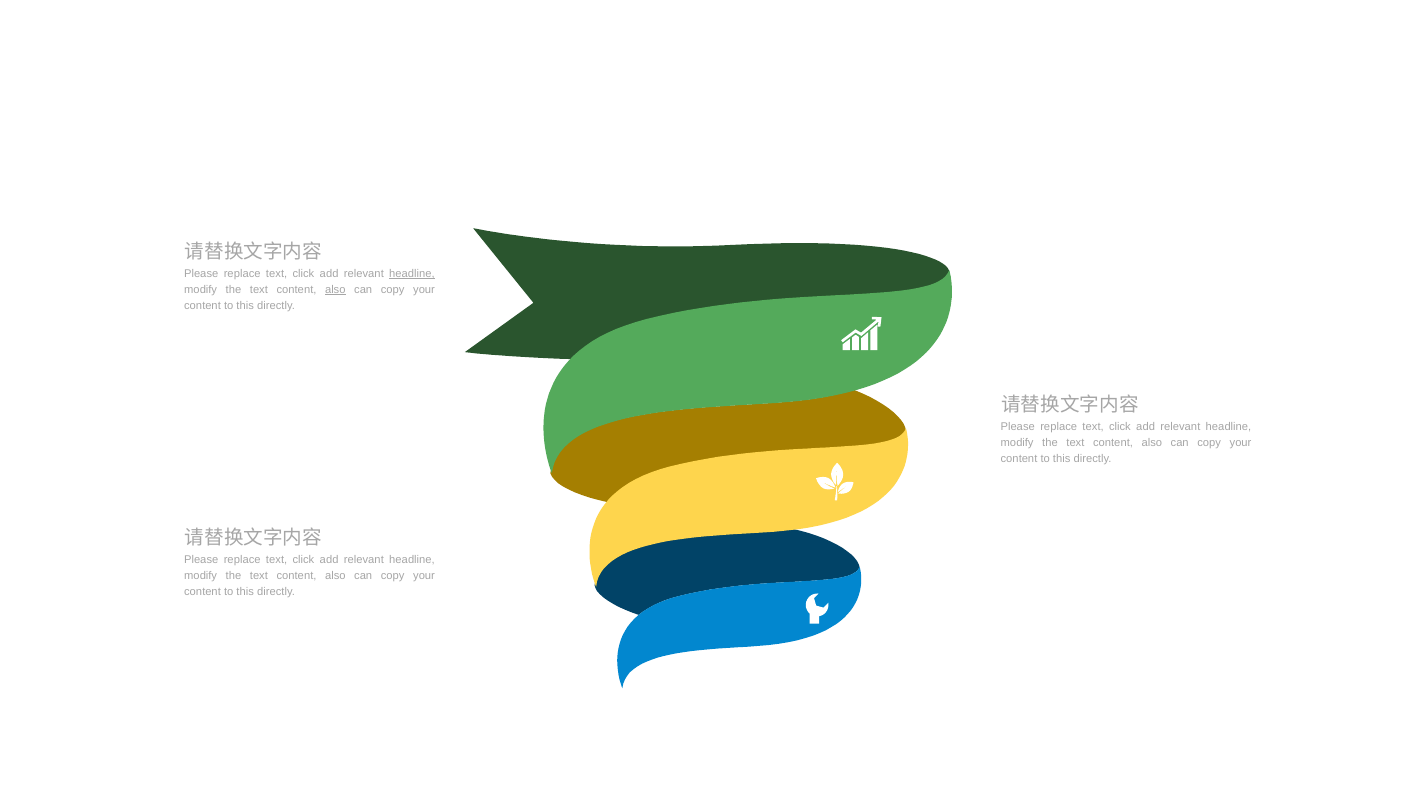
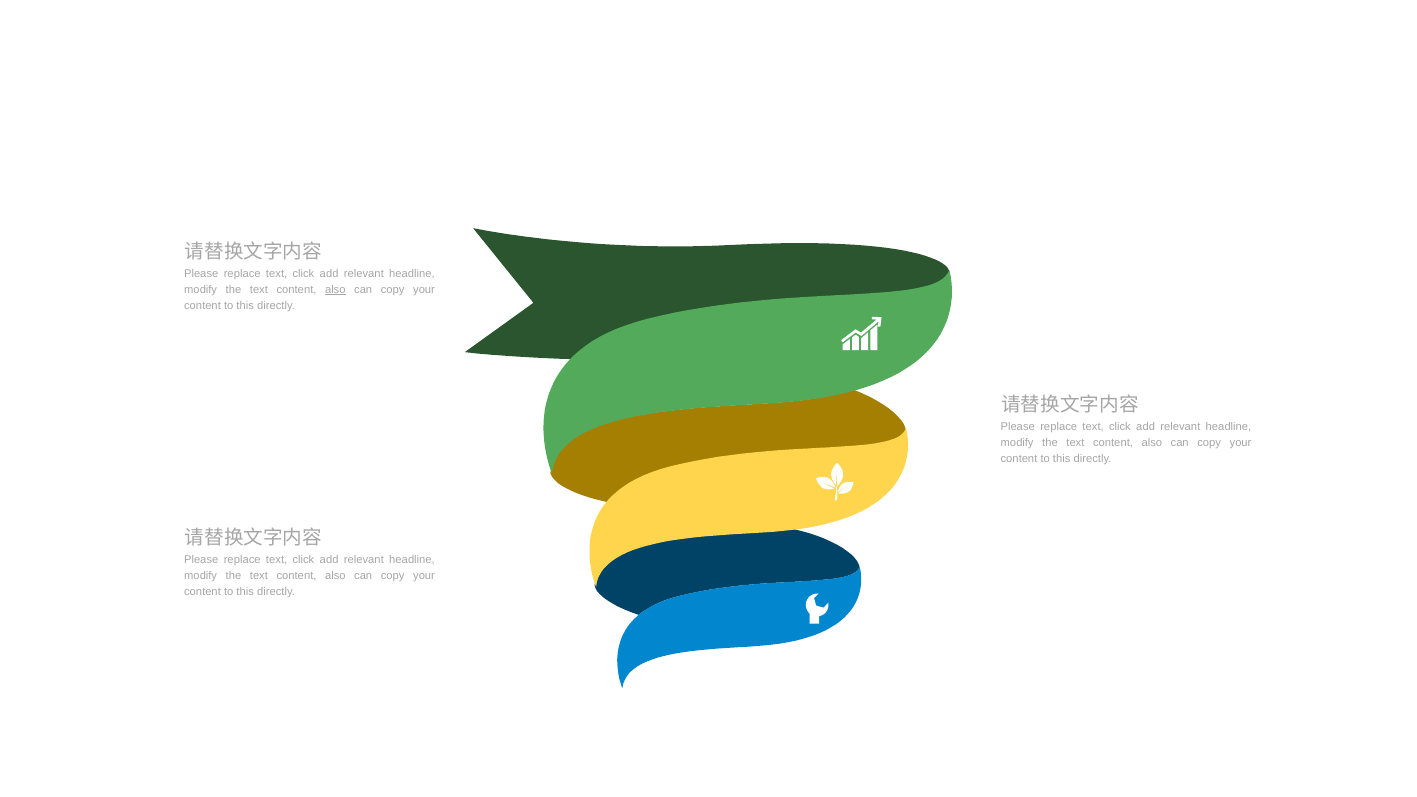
headline at (412, 273) underline: present -> none
